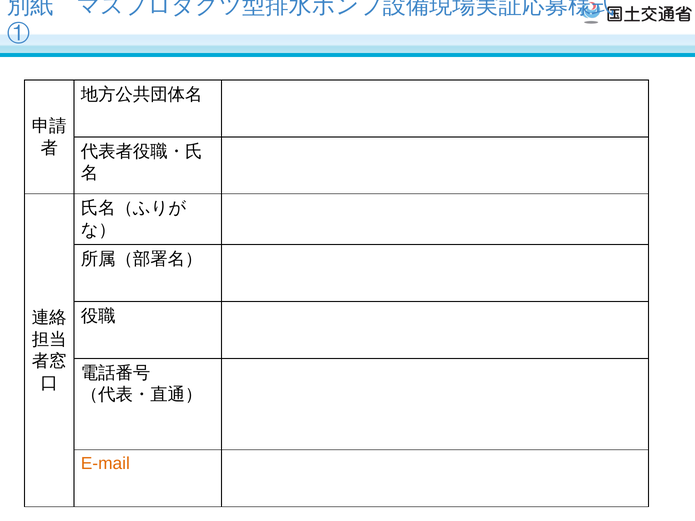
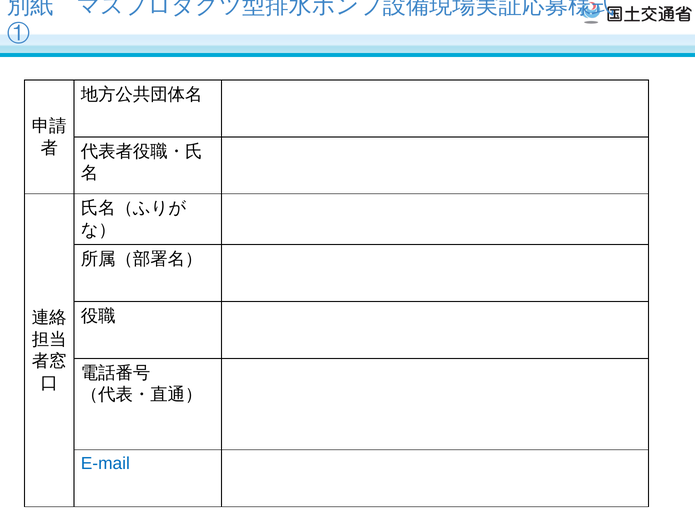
E-mail colour: orange -> blue
